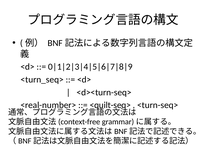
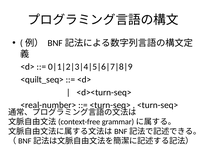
<turn_seq>: <turn_seq> -> <quilt_seq>
<quilt-seq> at (110, 105): <quilt-seq> -> <turn-seq>
